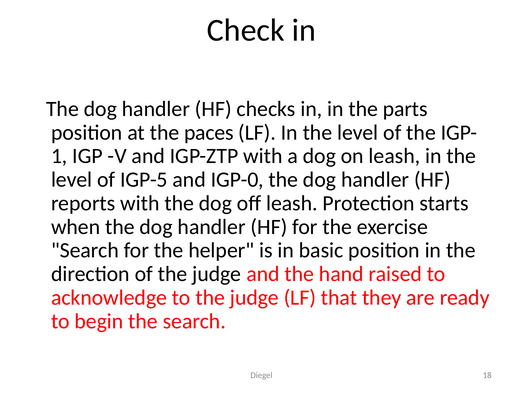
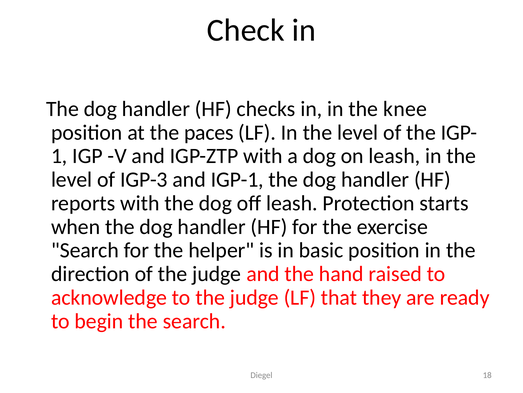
parts: parts -> knee
IGP-5: IGP-5 -> IGP-3
IGP-0: IGP-0 -> IGP-1
